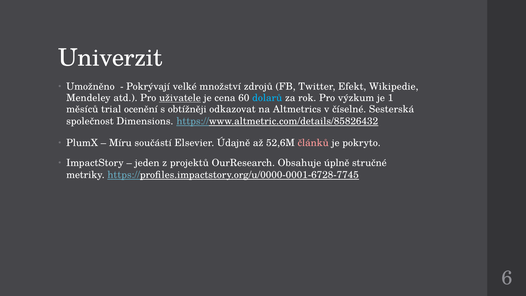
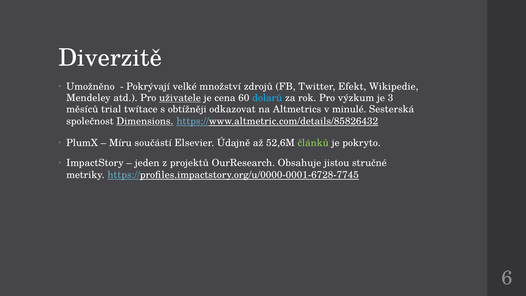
Univerzit: Univerzit -> Diverzitě
1: 1 -> 3
ocenění: ocenění -> twítace
číselné: číselné -> minulé
Dimensions underline: none -> present
článků colour: pink -> light green
úplně: úplně -> jistou
